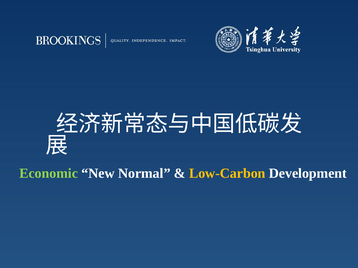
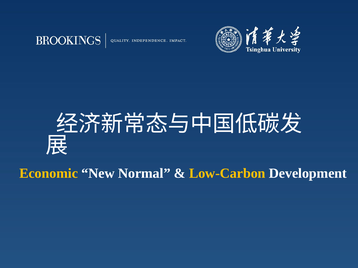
Economic colour: light green -> yellow
